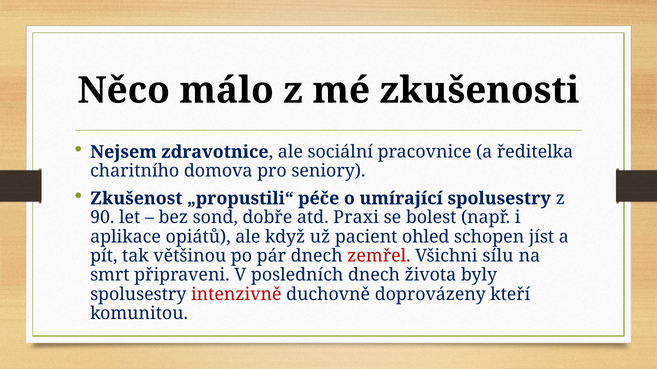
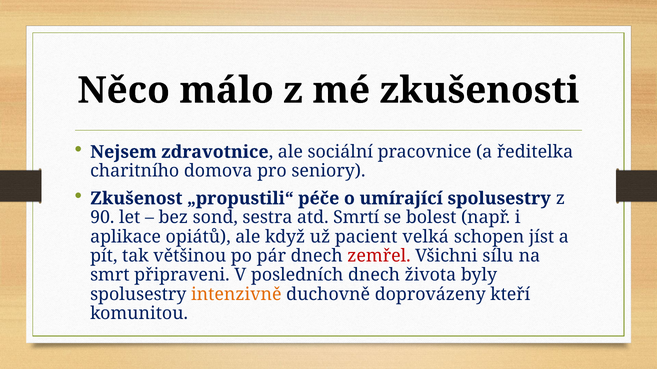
dobře: dobře -> sestra
Praxi: Praxi -> Smrtí
ohled: ohled -> velká
intenzivně colour: red -> orange
